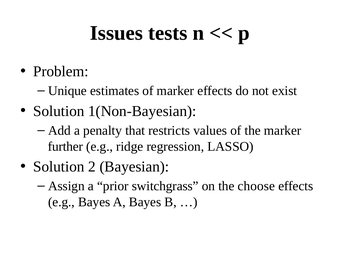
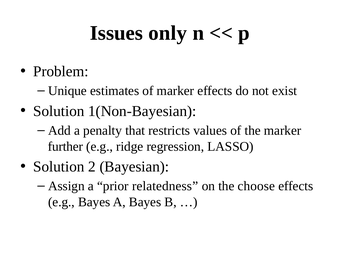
tests: tests -> only
switchgrass: switchgrass -> relatedness
